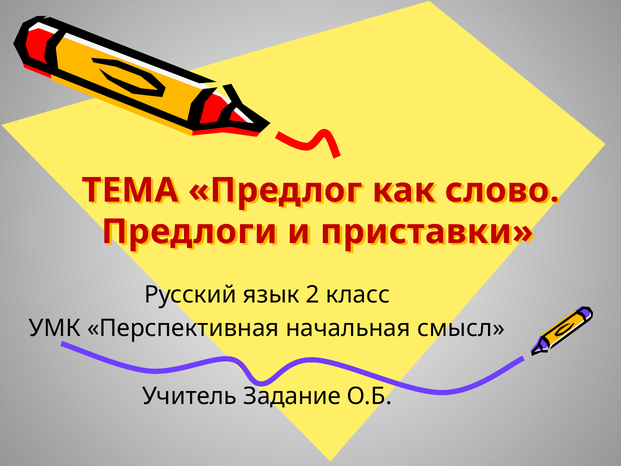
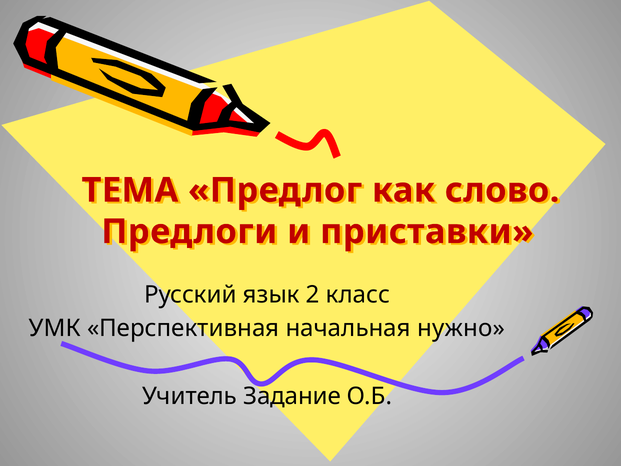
смысл: смысл -> нужно
